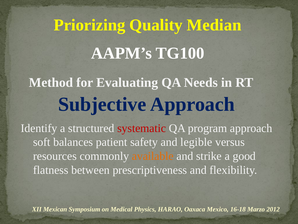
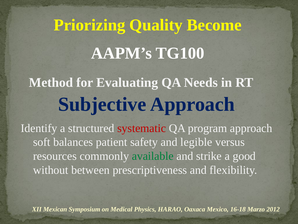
Median: Median -> Become
available colour: orange -> green
flatness: flatness -> without
